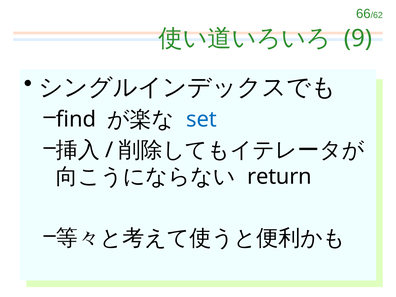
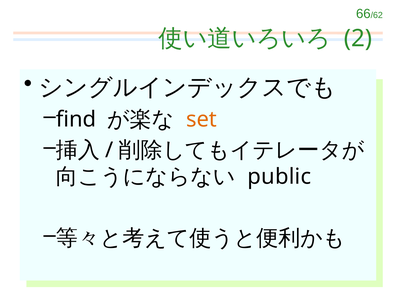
9: 9 -> 2
set colour: blue -> orange
return: return -> public
